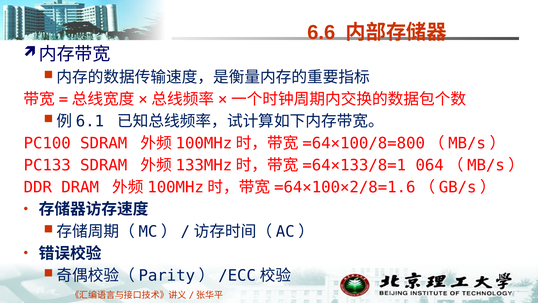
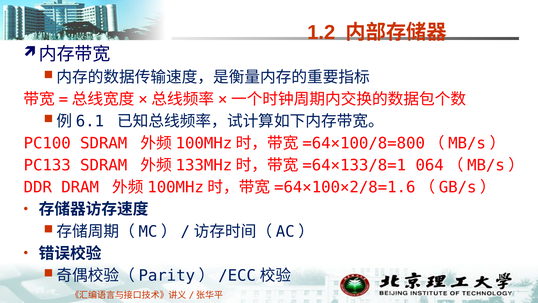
6.6: 6.6 -> 1.2
